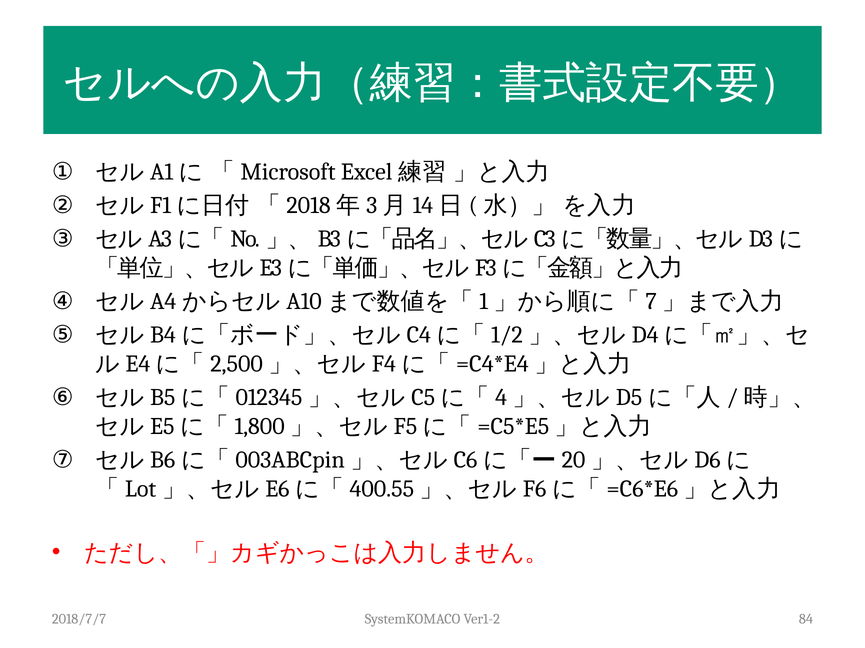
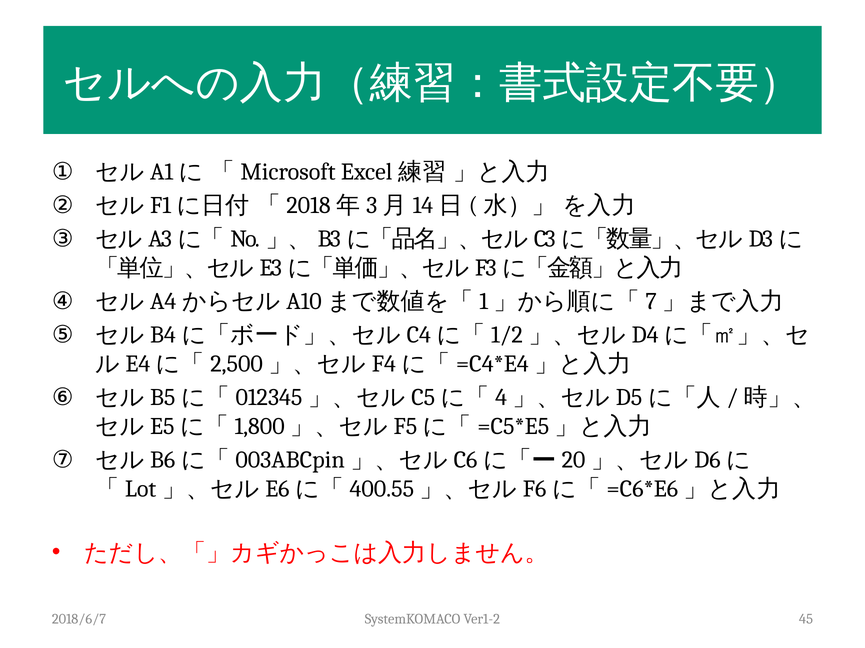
2018/7/7: 2018/7/7 -> 2018/6/7
84: 84 -> 45
